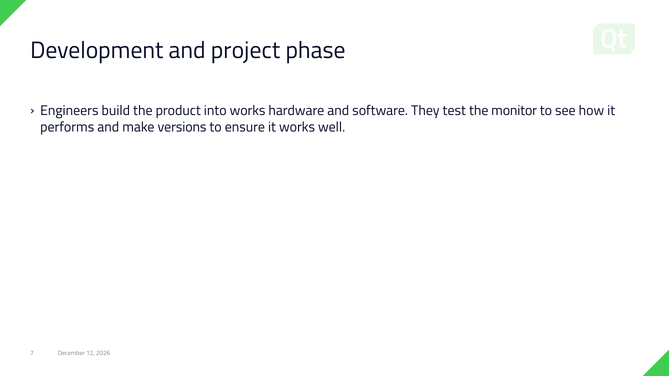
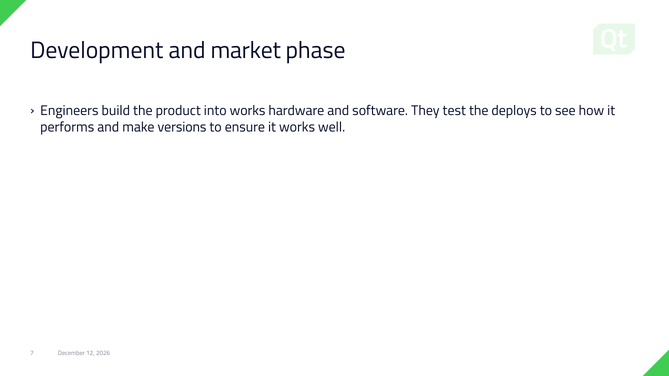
project: project -> market
monitor: monitor -> deploys
